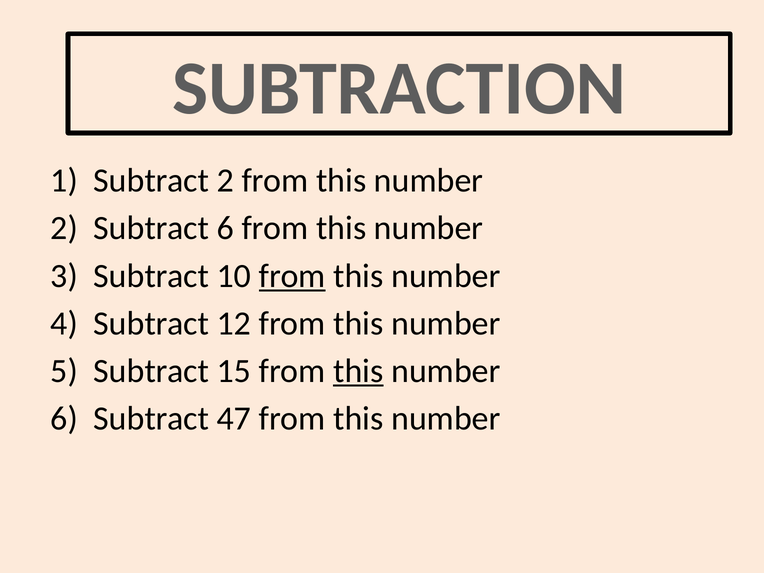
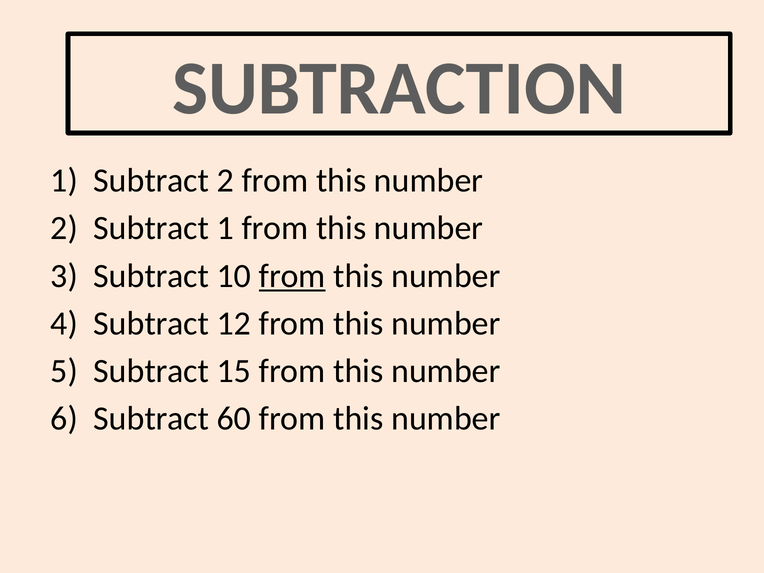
Subtract 6: 6 -> 1
this at (358, 371) underline: present -> none
47: 47 -> 60
